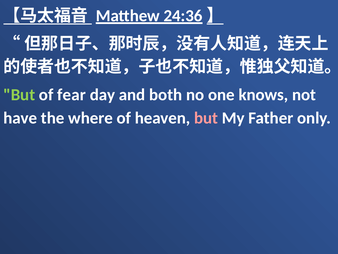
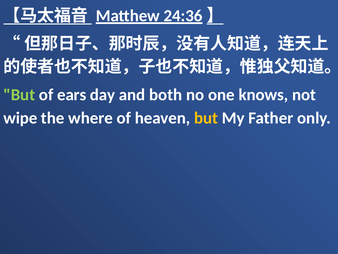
fear: fear -> ears
have: have -> wipe
but at (206, 118) colour: pink -> yellow
